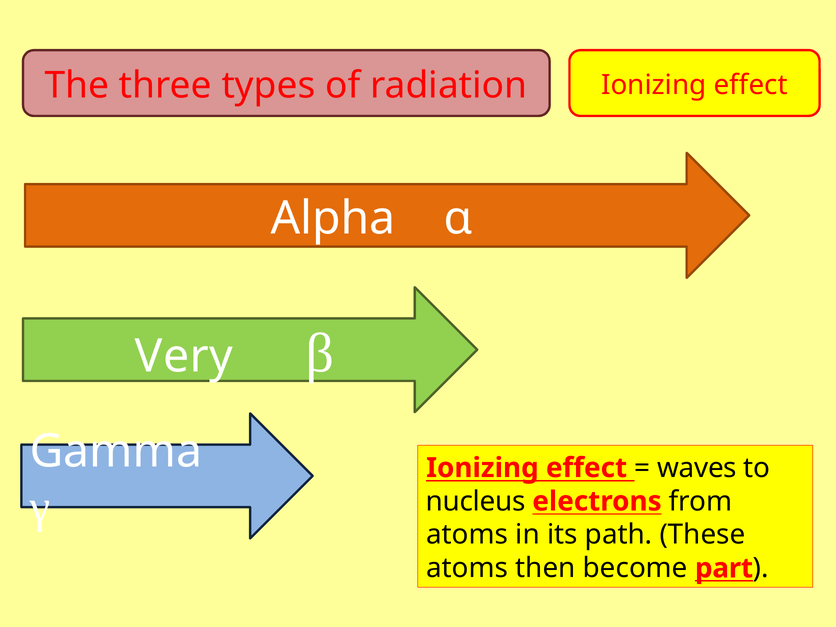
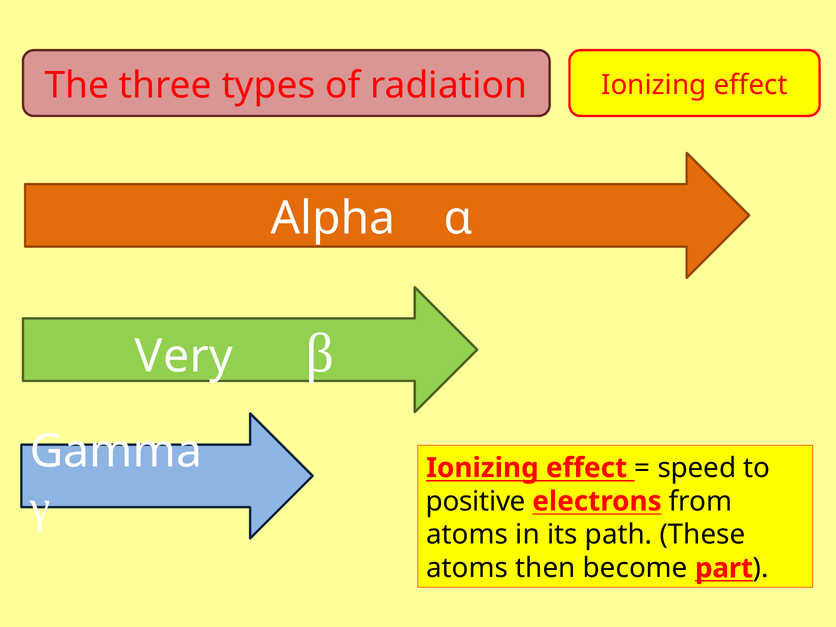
waves: waves -> speed
nucleus: nucleus -> positive
